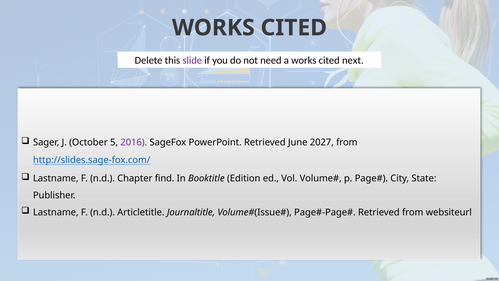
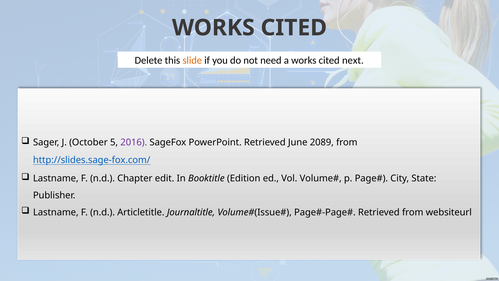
slide colour: purple -> orange
2027: 2027 -> 2089
find: find -> edit
